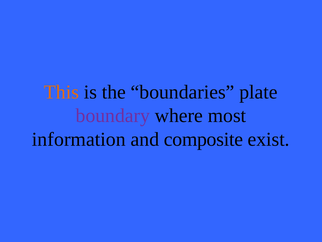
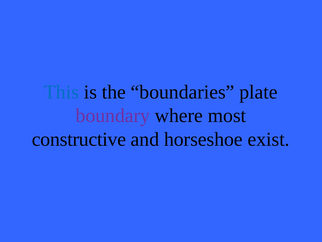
This colour: orange -> blue
information: information -> constructive
composite: composite -> horseshoe
